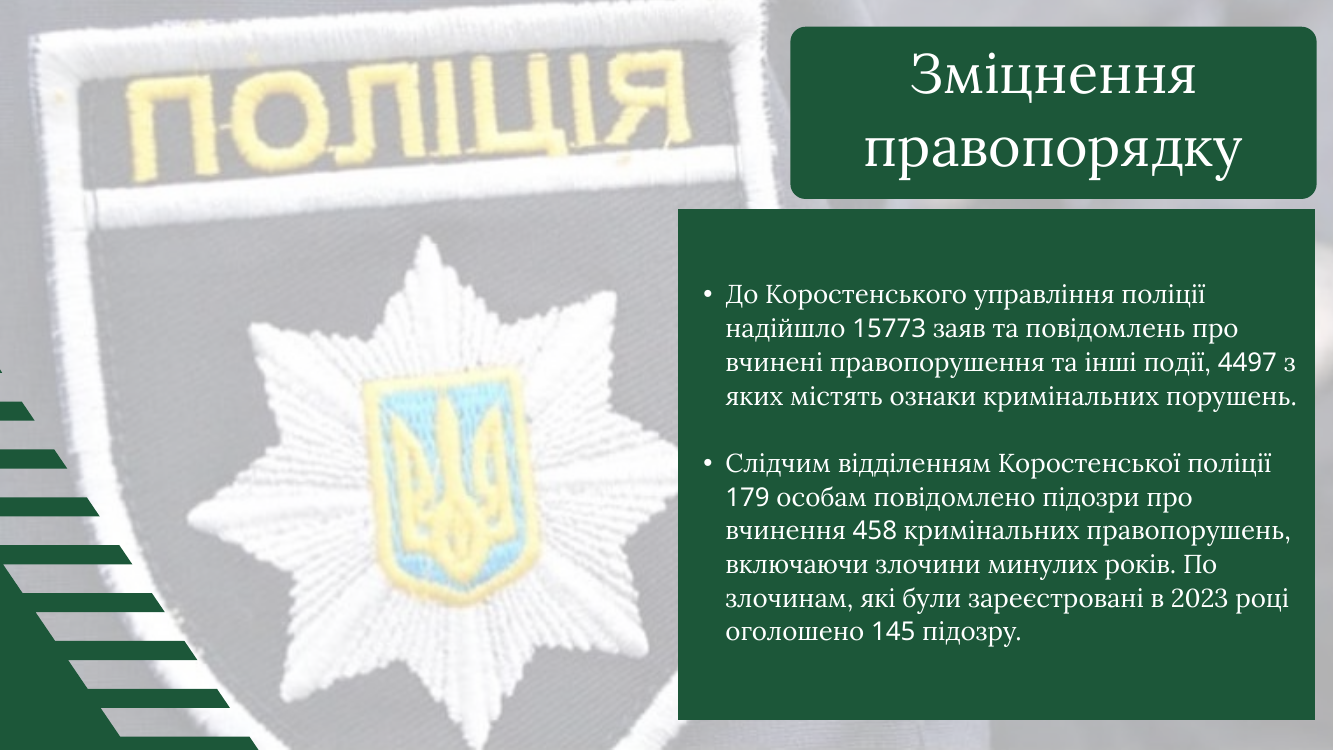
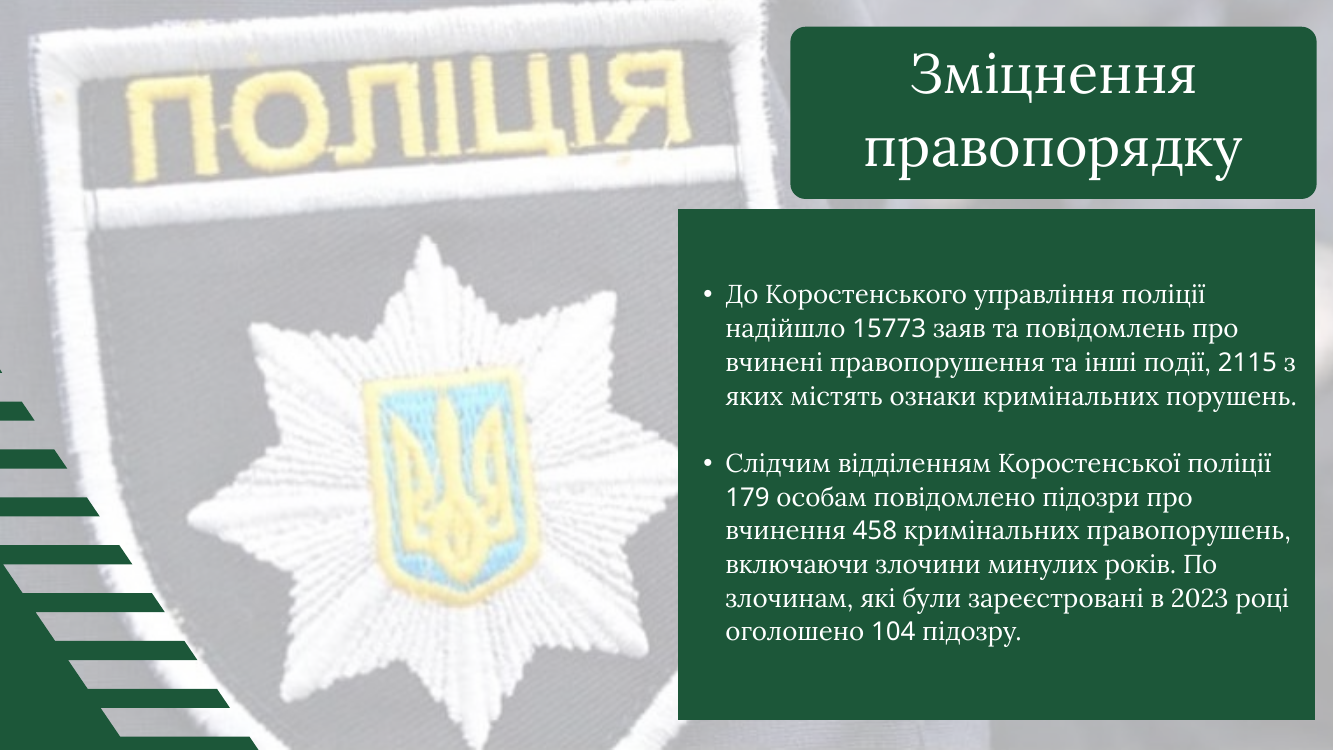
4497: 4497 -> 2115
145: 145 -> 104
